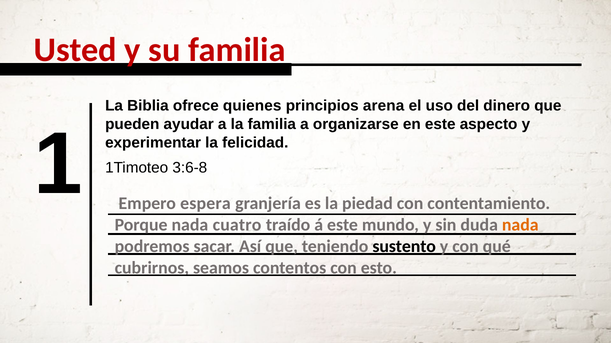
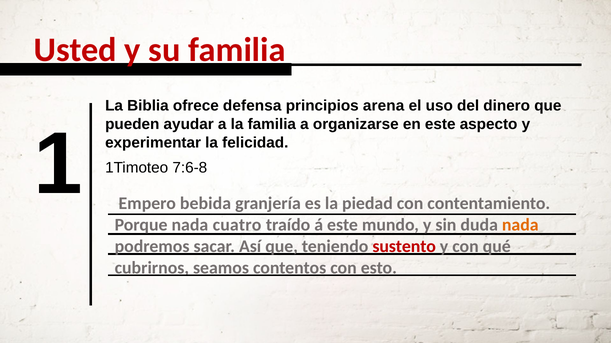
quienes: quienes -> defensa
espera: espera -> bebida
3:6-8: 3:6-8 -> 7:6-8
sustento colour: black -> red
